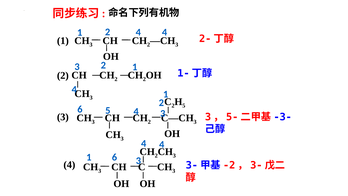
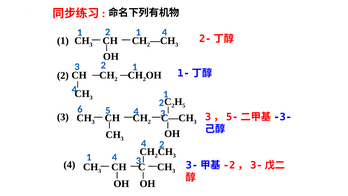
1 2 4: 4 -> 1
4 4: 4 -> 2
1 6: 6 -> 4
